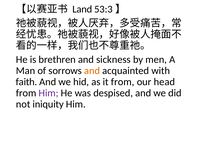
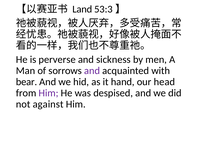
brethren: brethren -> perverse
and at (92, 71) colour: orange -> purple
faith: faith -> bear
it from: from -> hand
iniquity: iniquity -> against
